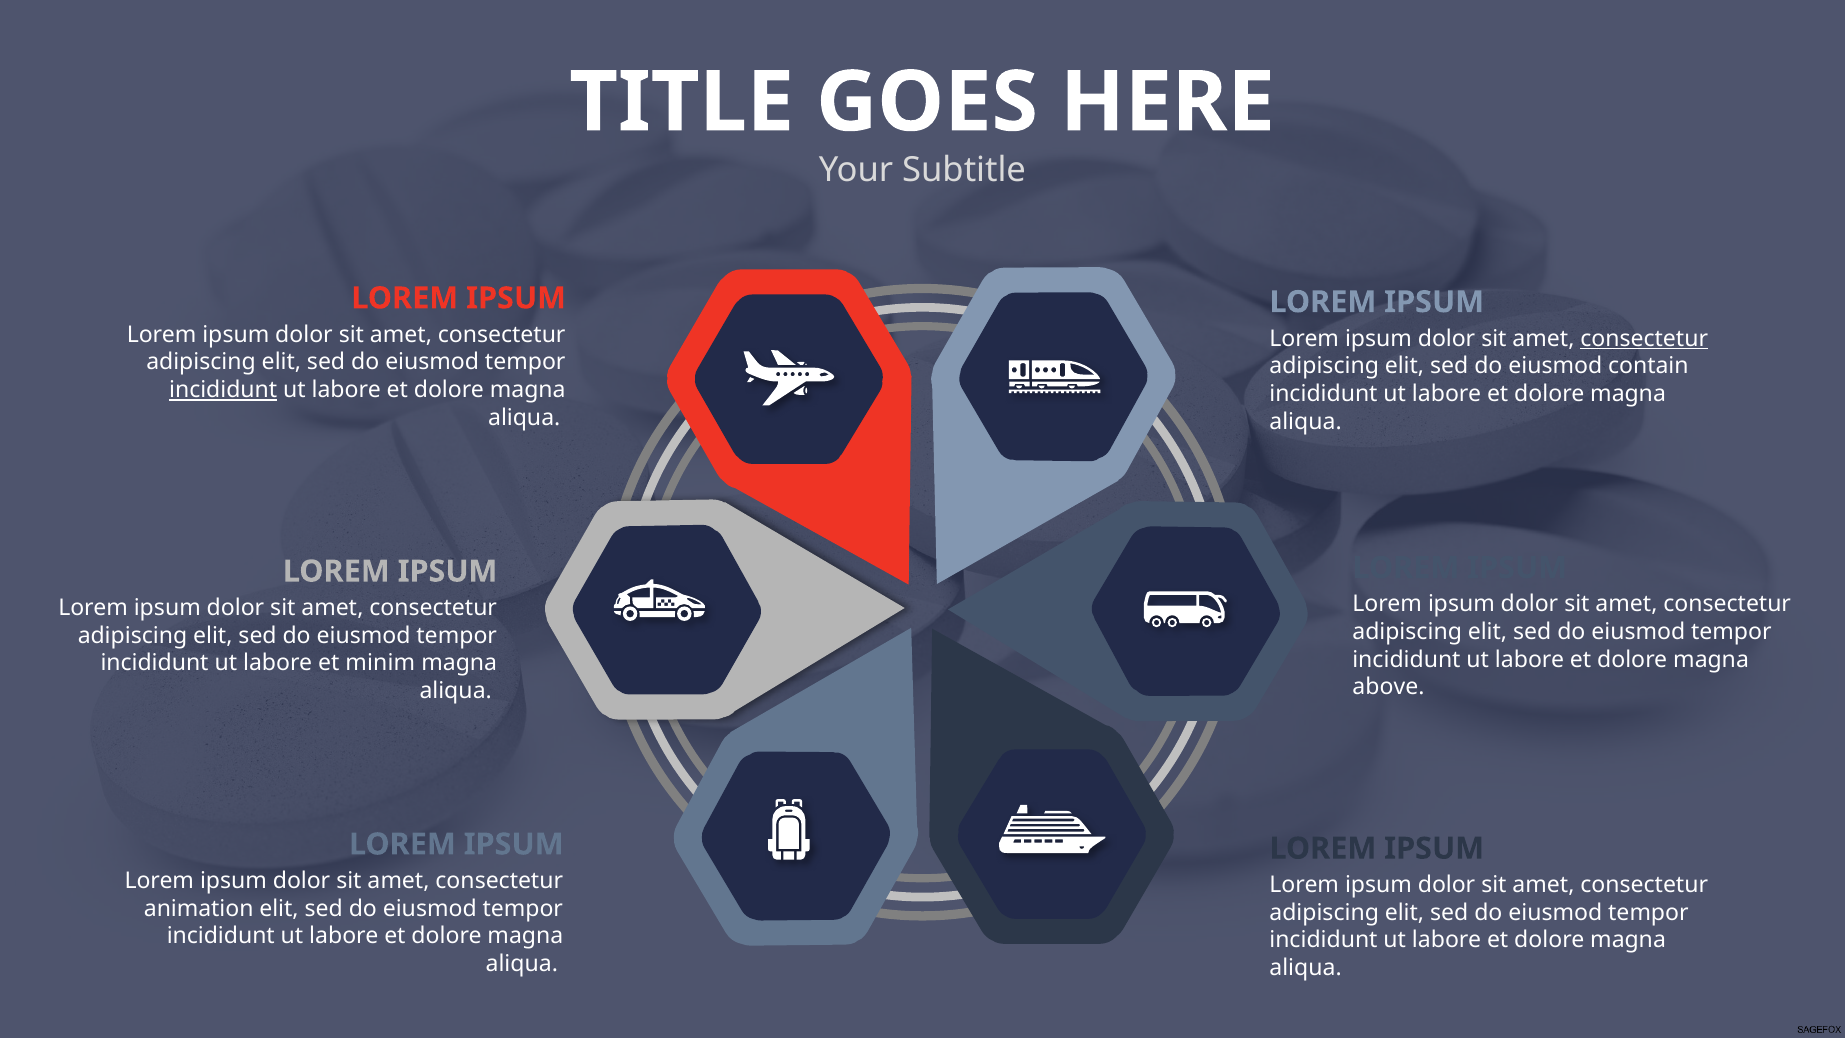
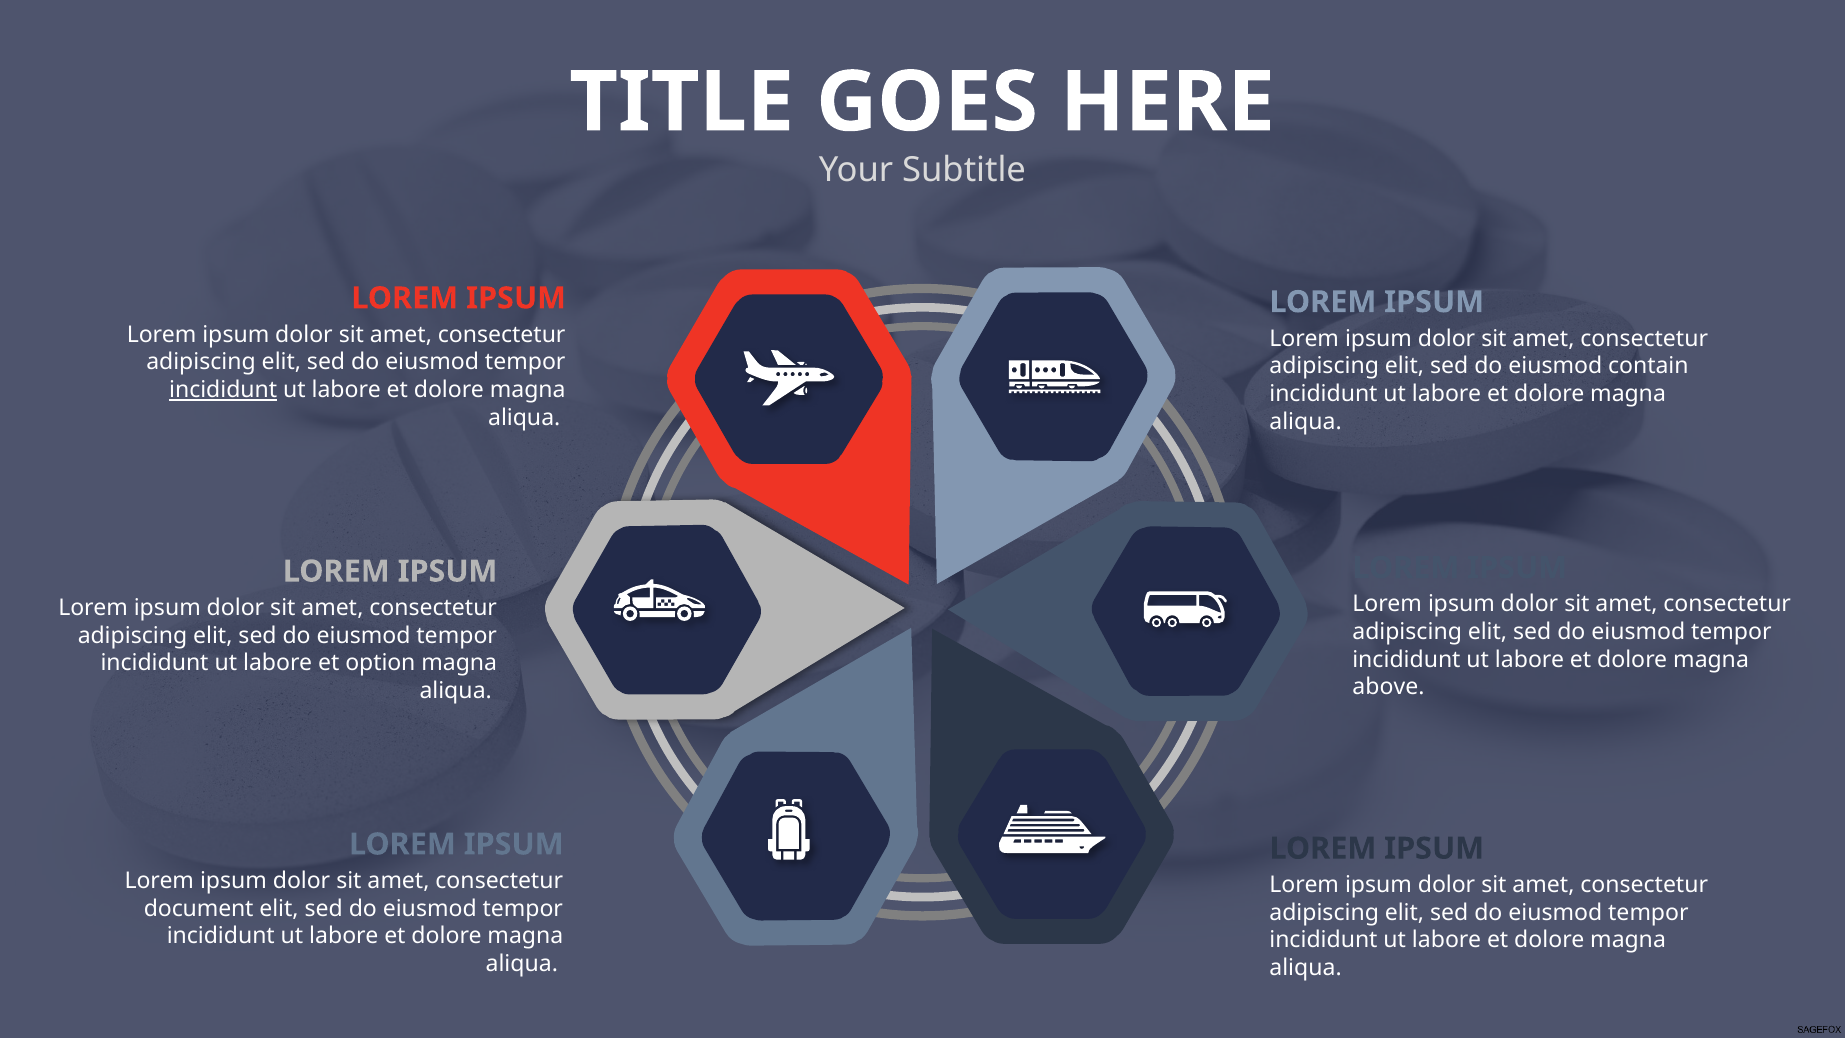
consectetur at (1644, 338) underline: present -> none
minim: minim -> option
animation: animation -> document
